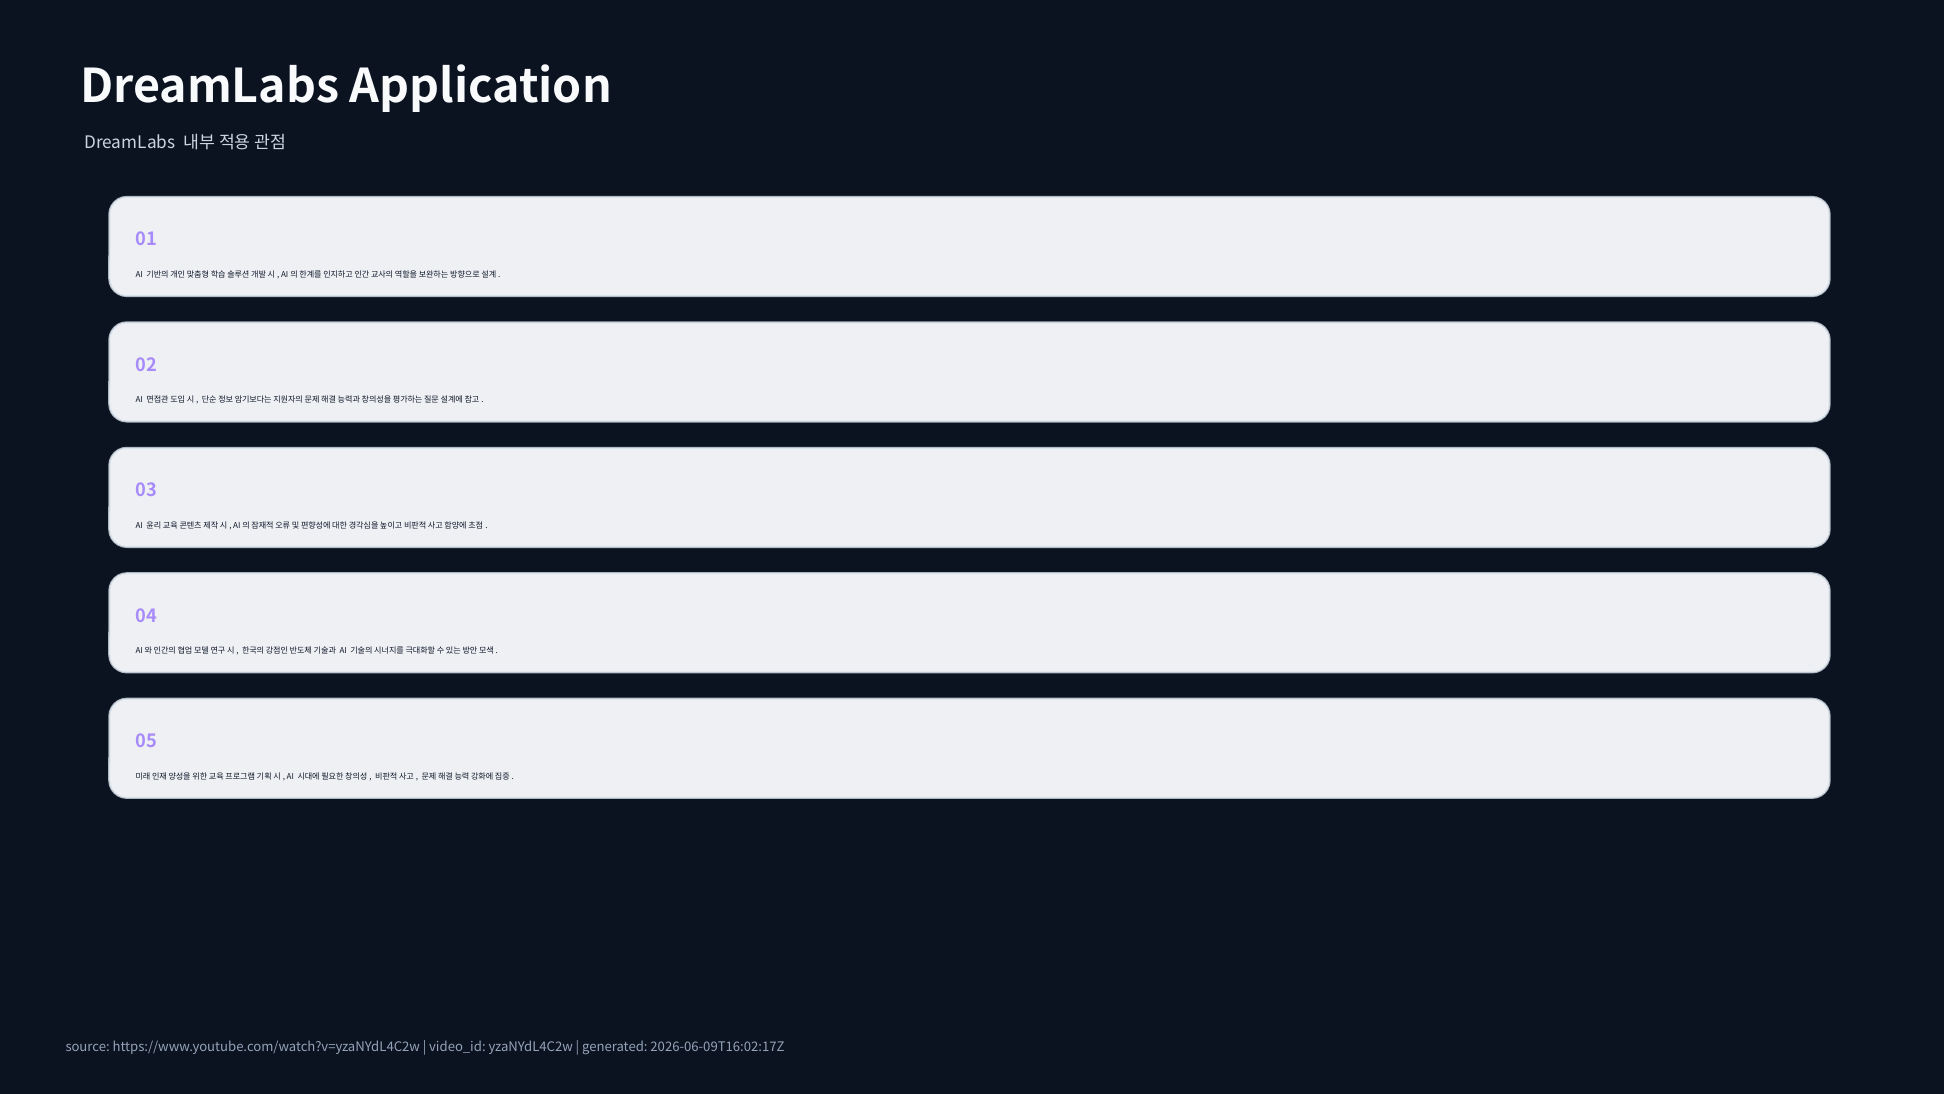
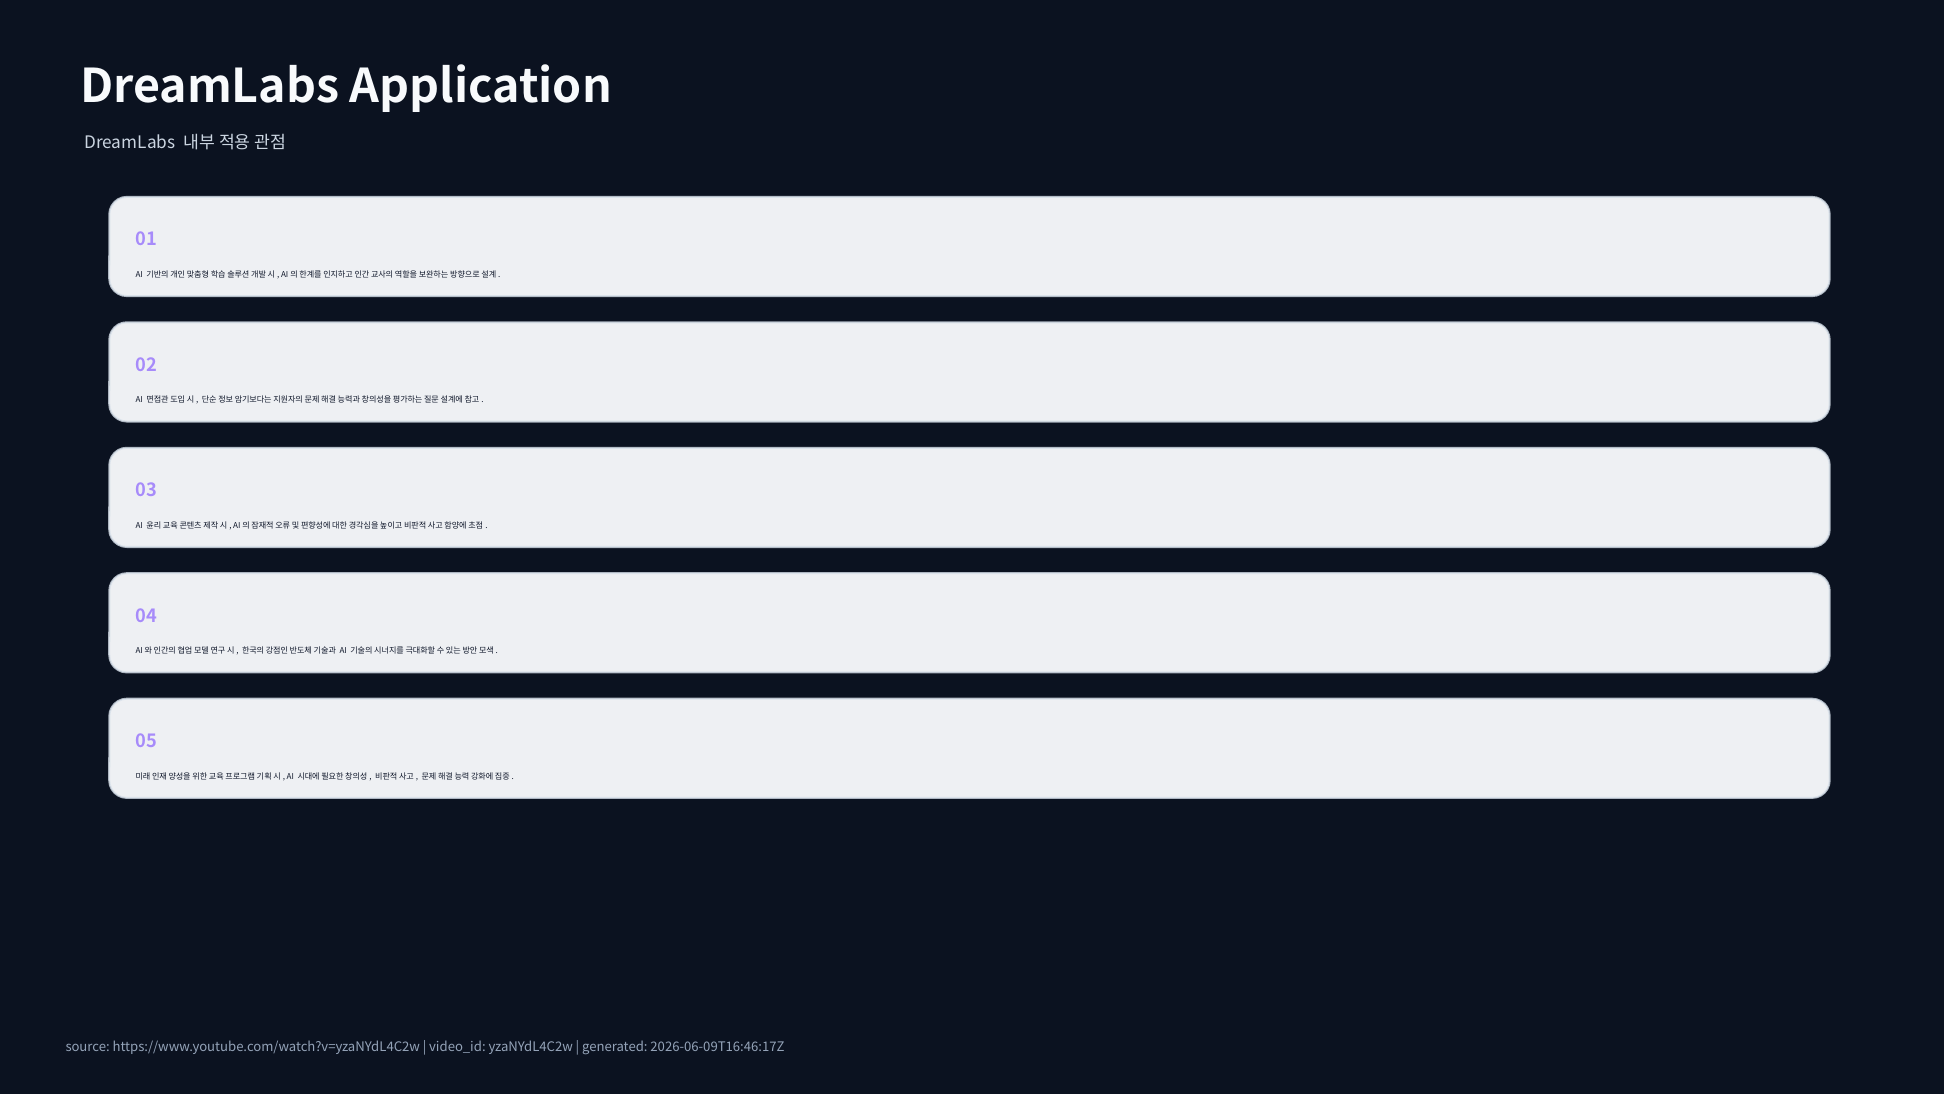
2026-06-09T16:02:17Z: 2026-06-09T16:02:17Z -> 2026-06-09T16:46:17Z
